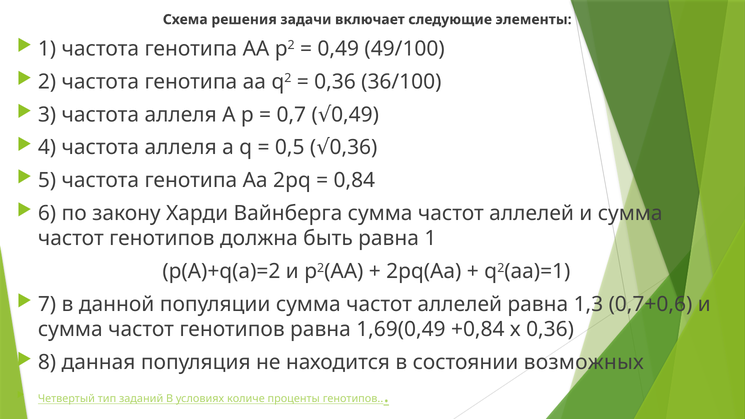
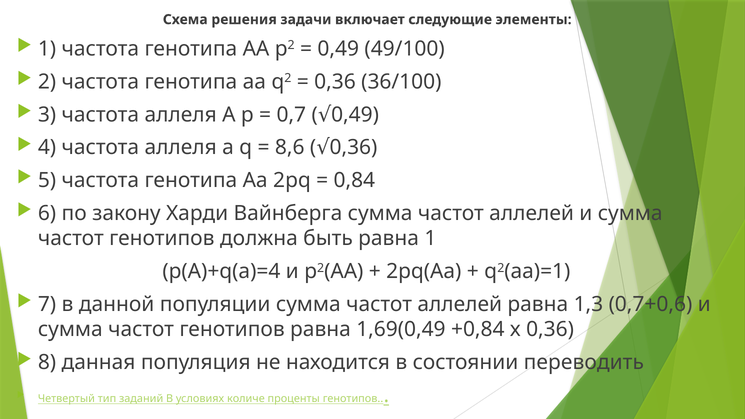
0,5: 0,5 -> 8,6
р(А)+q(а)=2: р(А)+q(а)=2 -> р(А)+q(а)=4
возможных: возможных -> переводить
